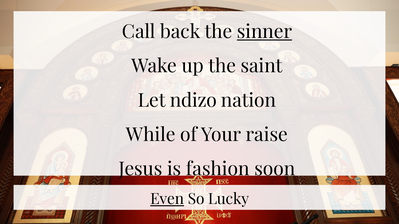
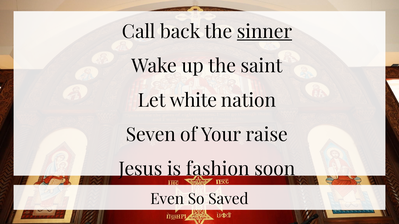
ndizo: ndizo -> white
While: While -> Seven
Even underline: present -> none
Lucky: Lucky -> Saved
